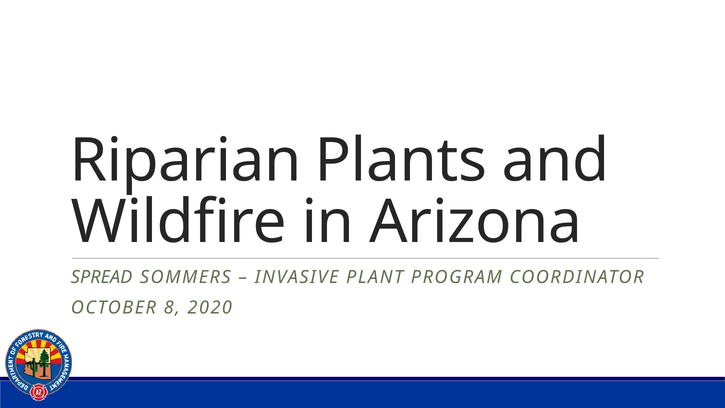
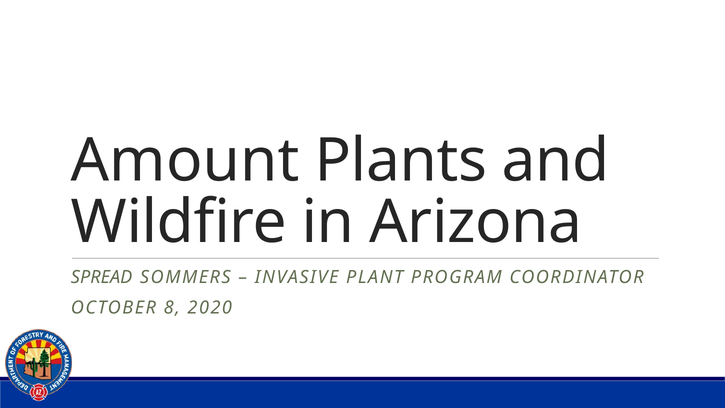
Riparian: Riparian -> Amount
